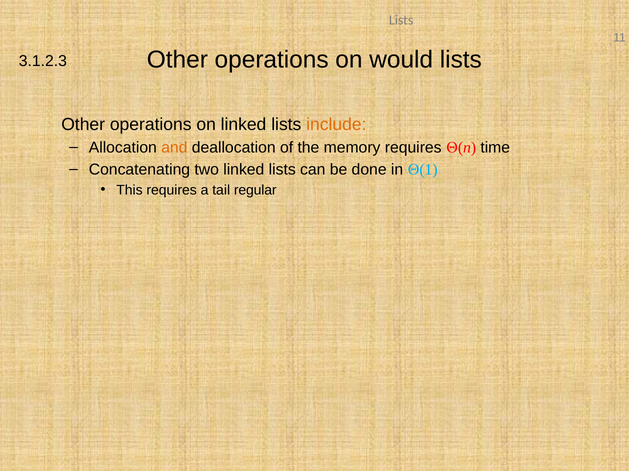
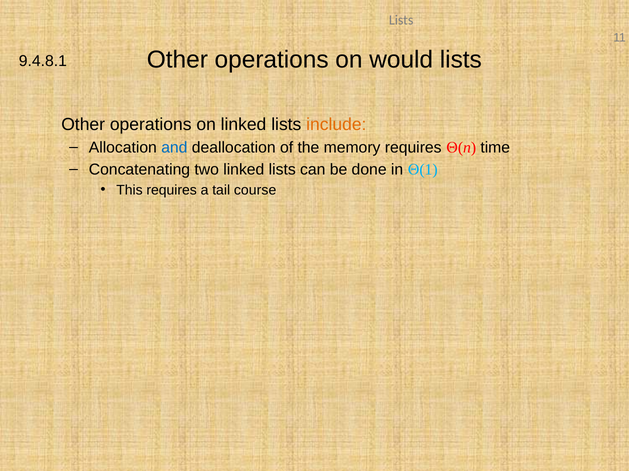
3.1.2.3: 3.1.2.3 -> 9.4.8.1
and colour: orange -> blue
regular: regular -> course
